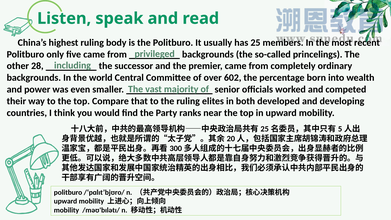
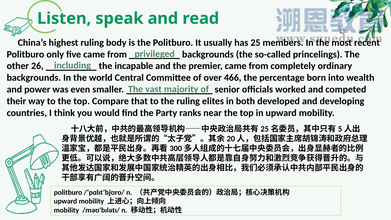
28: 28 -> 26
successor: successor -> incapable
602: 602 -> 466
